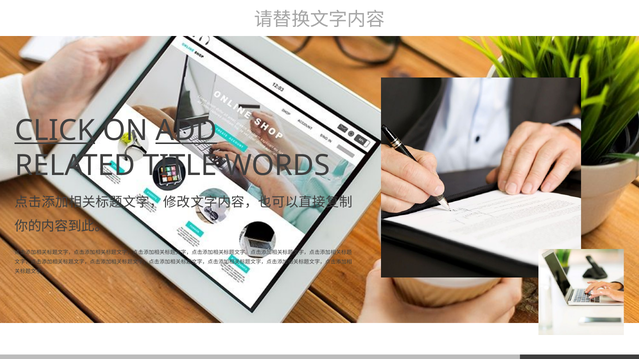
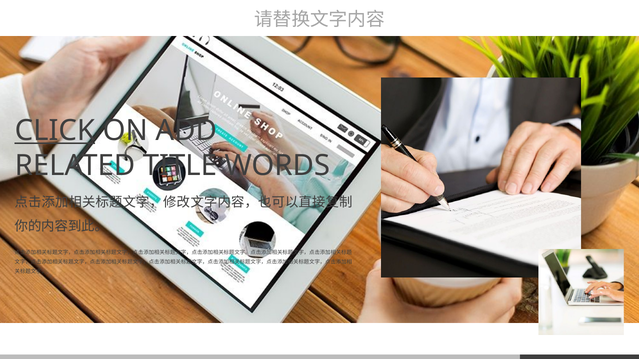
ADD underline: present -> none
